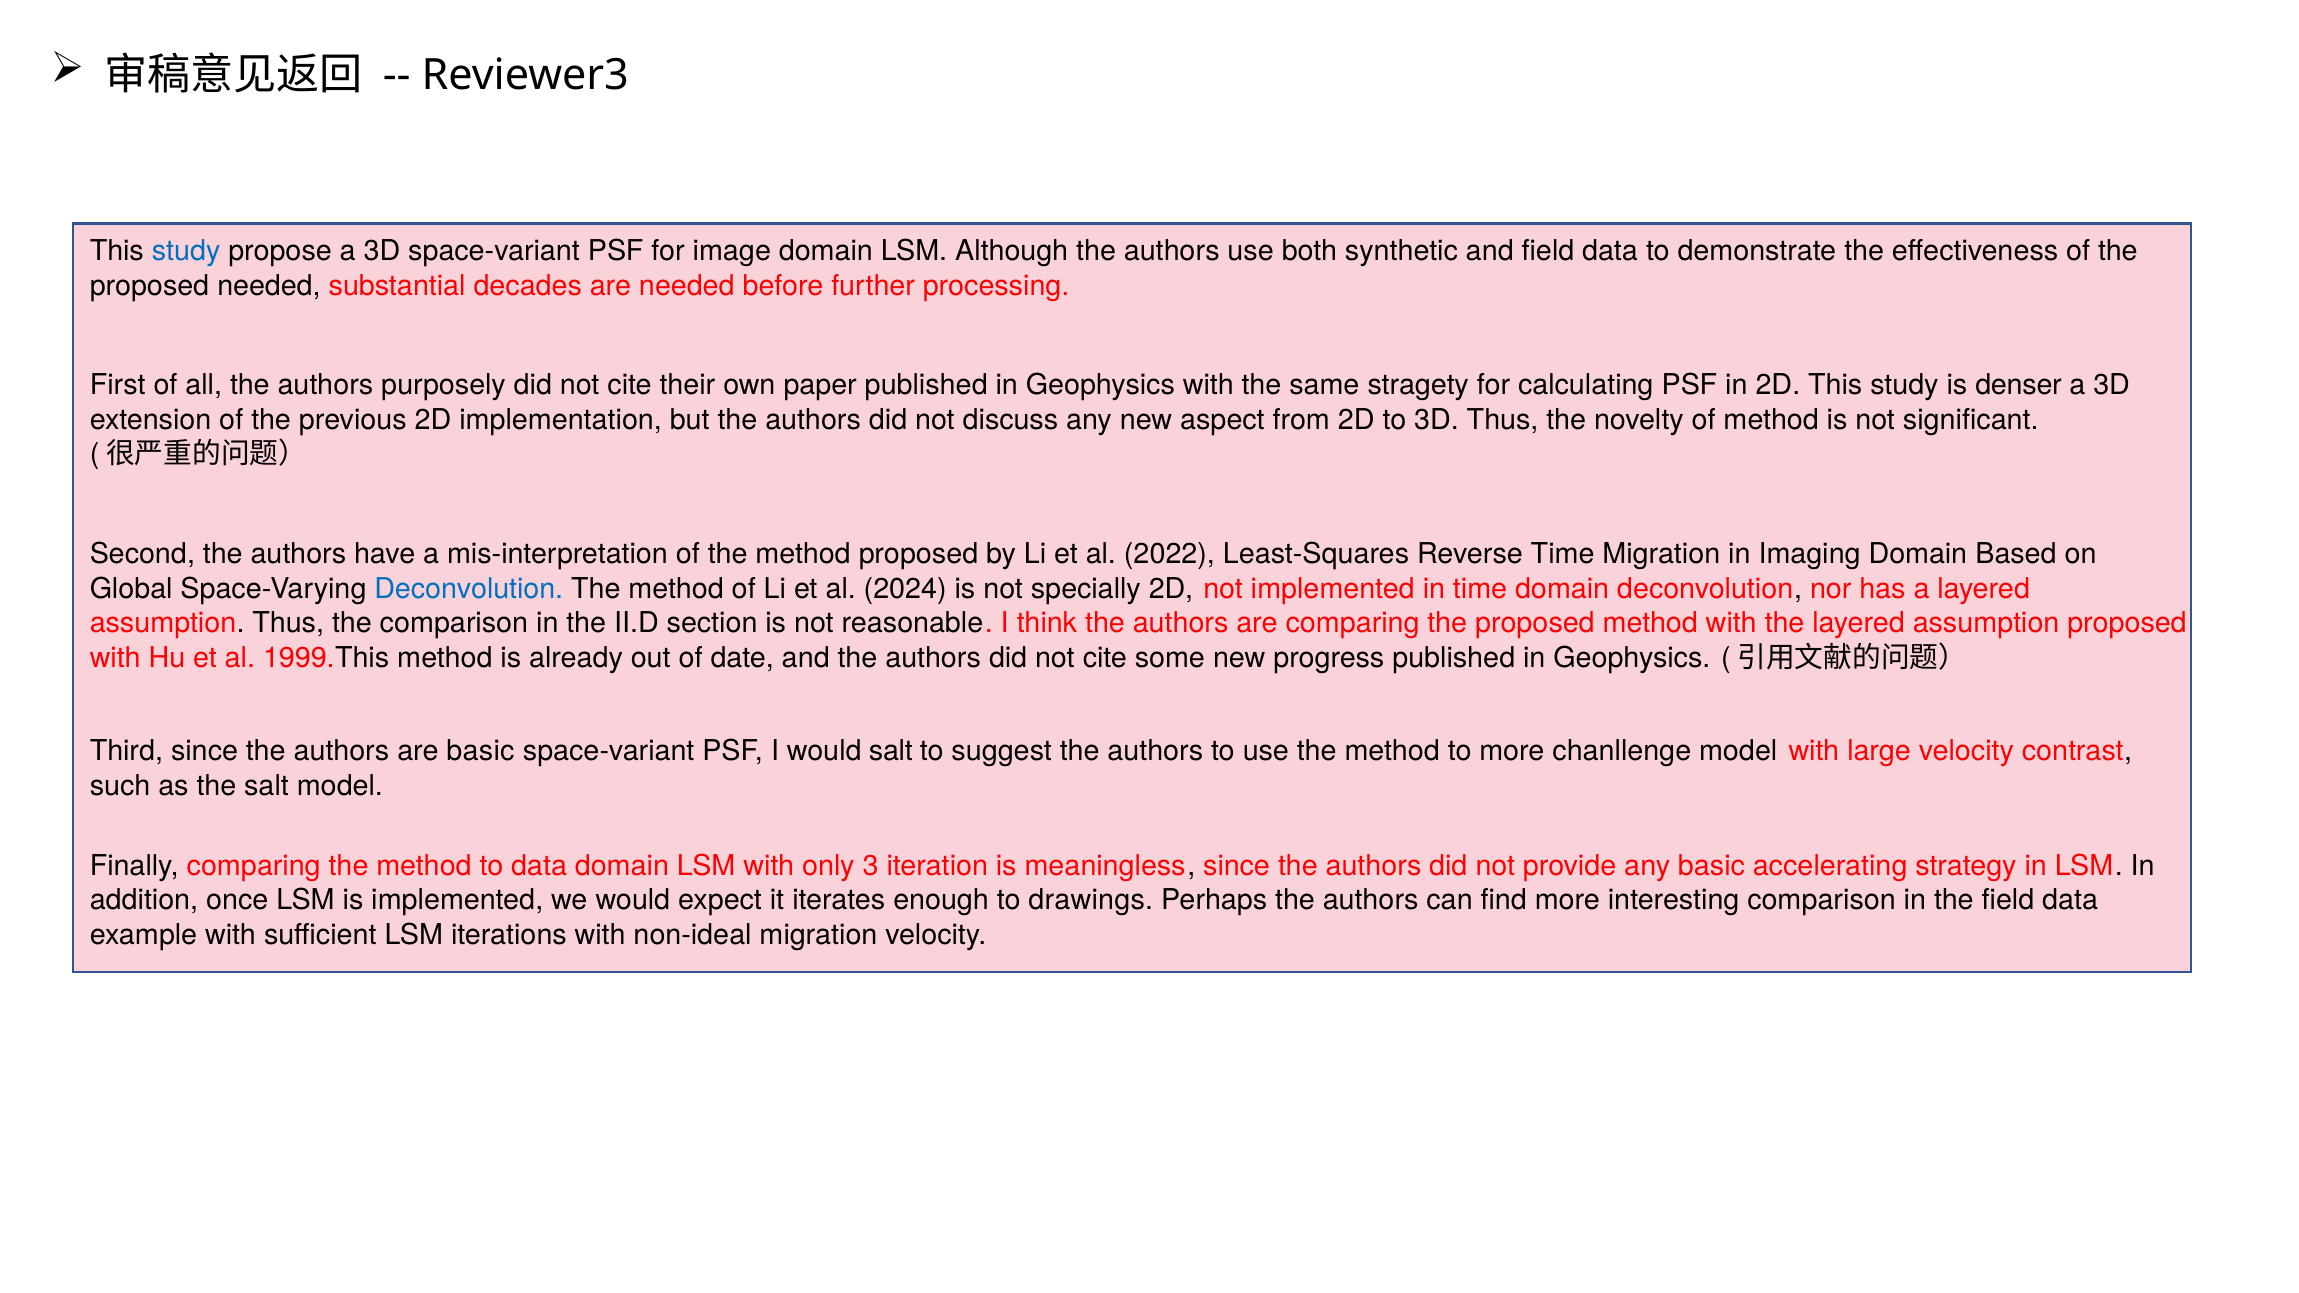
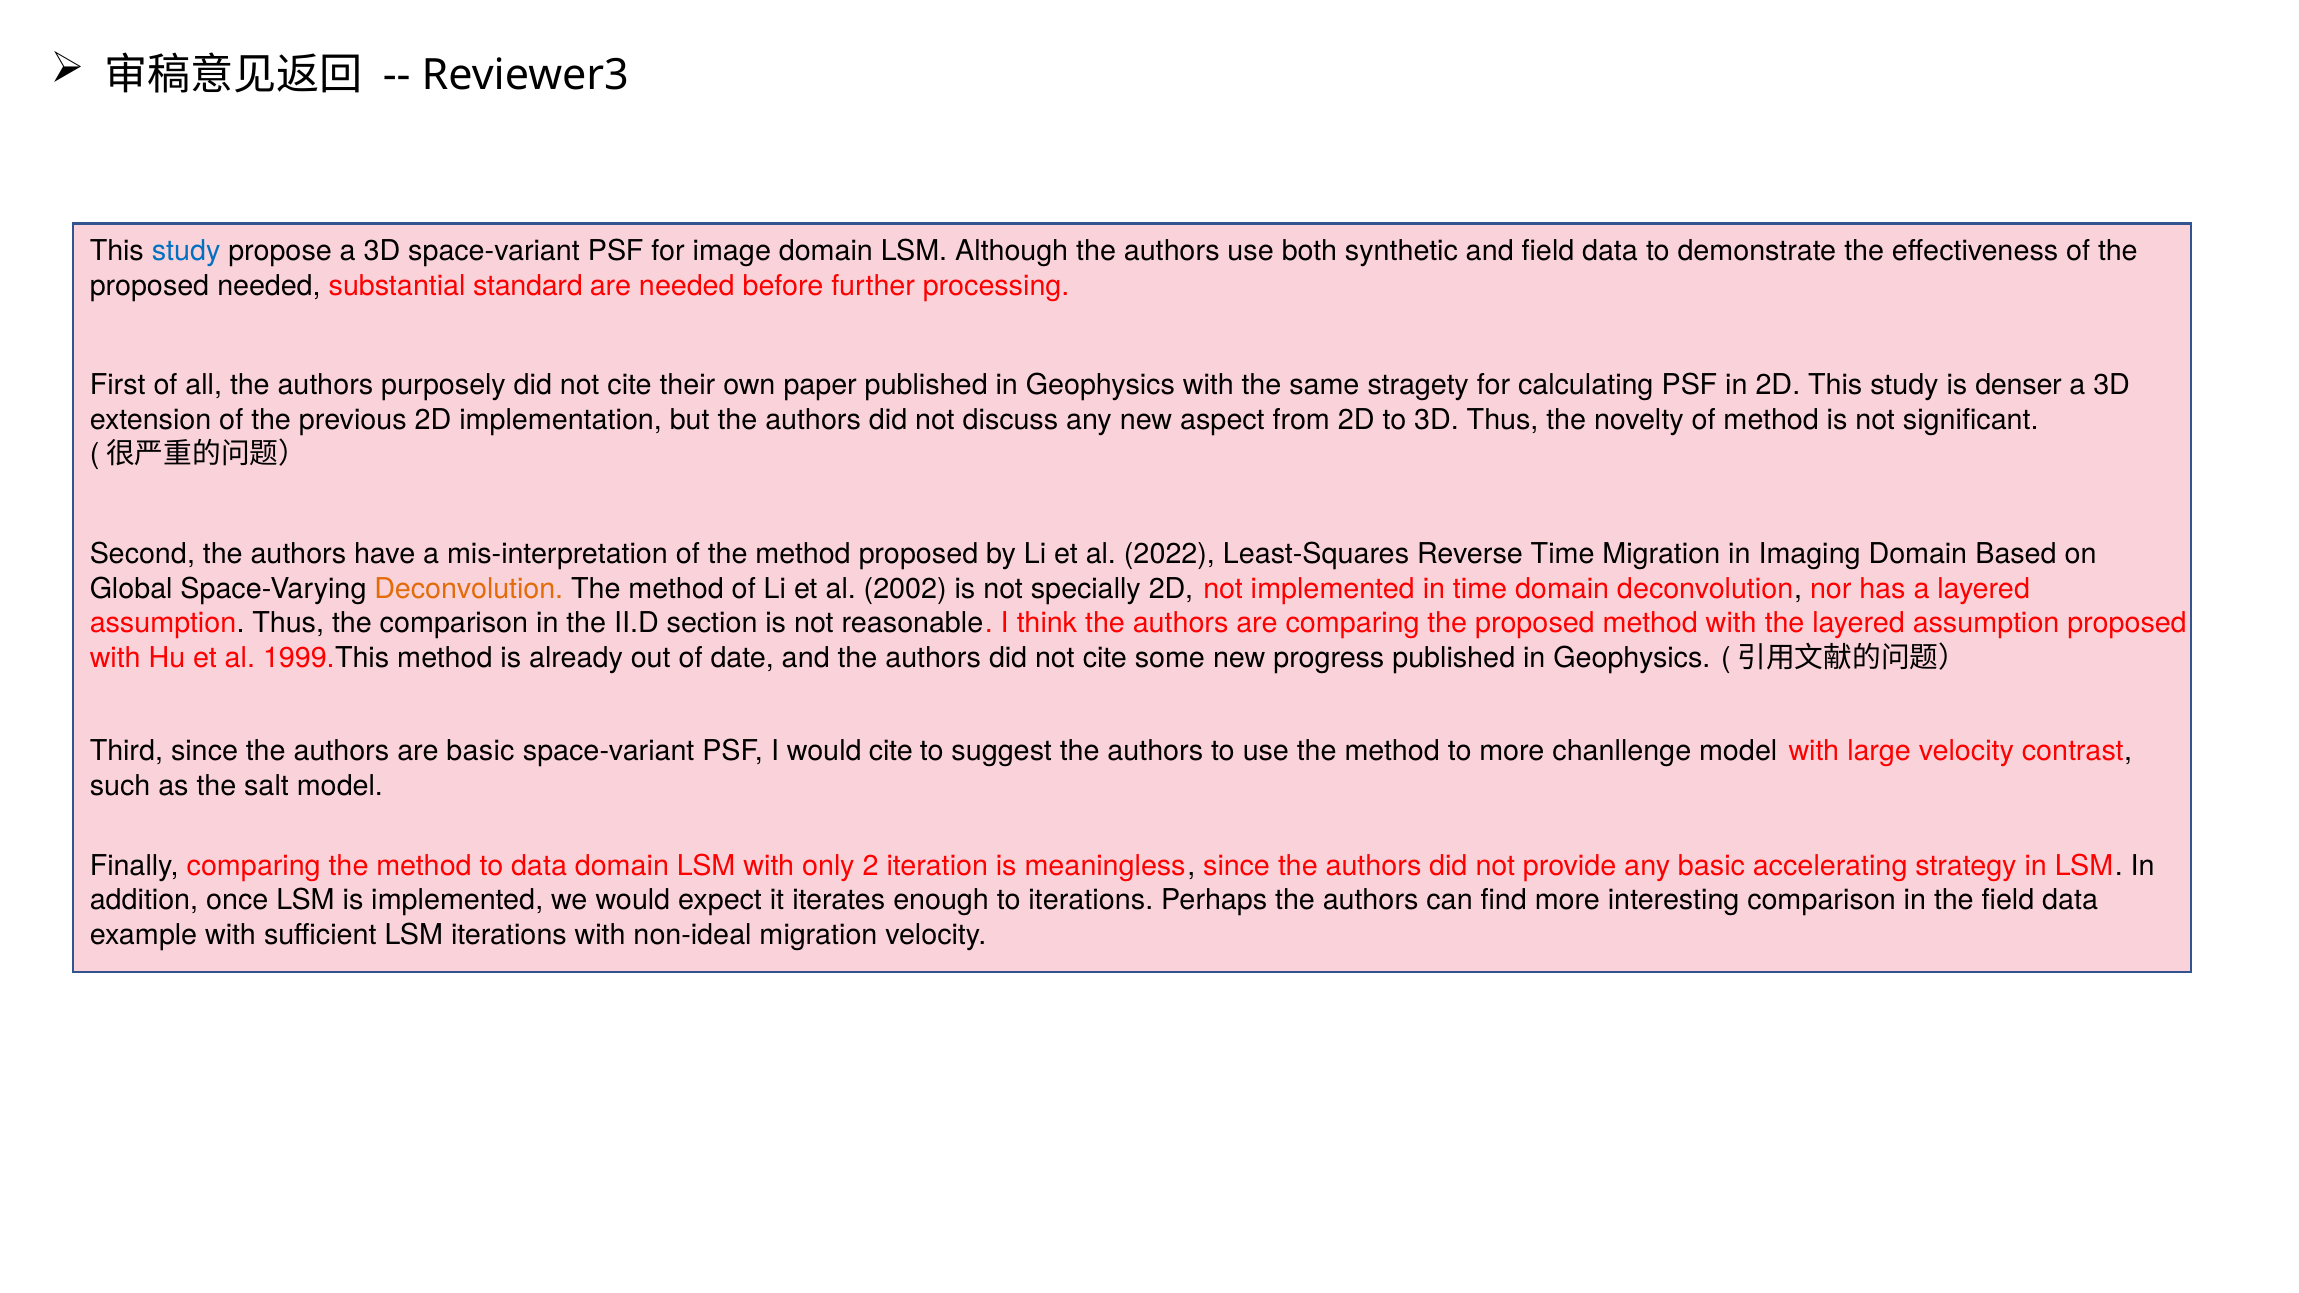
decades: decades -> standard
Deconvolution at (469, 589) colour: blue -> orange
2024: 2024 -> 2002
would salt: salt -> cite
3: 3 -> 2
to drawings: drawings -> iterations
